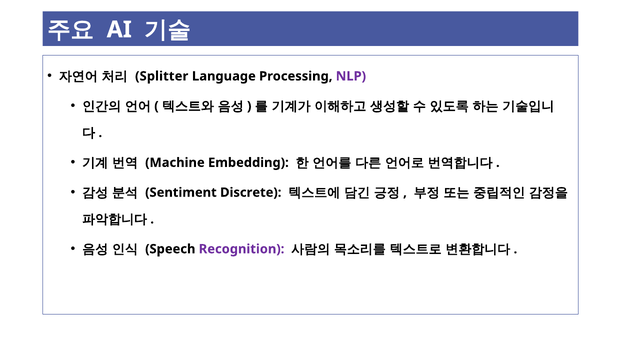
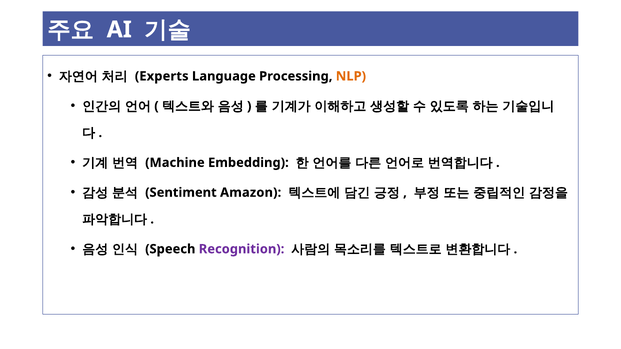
Splitter: Splitter -> Experts
NLP colour: purple -> orange
Discrete: Discrete -> Amazon
